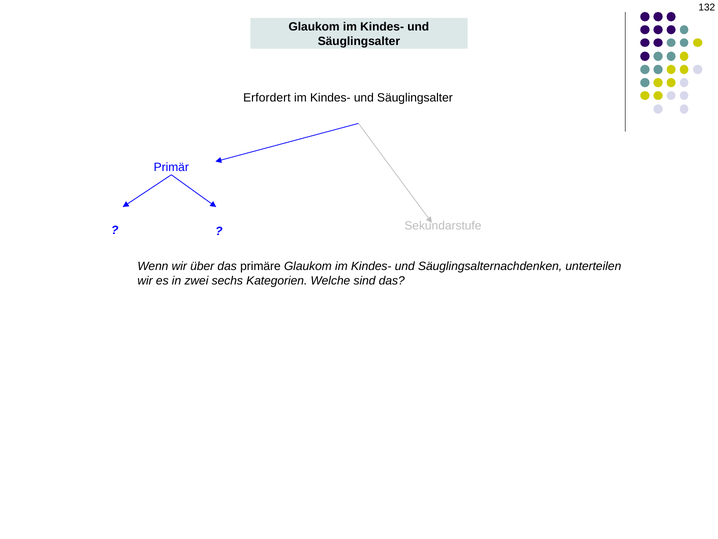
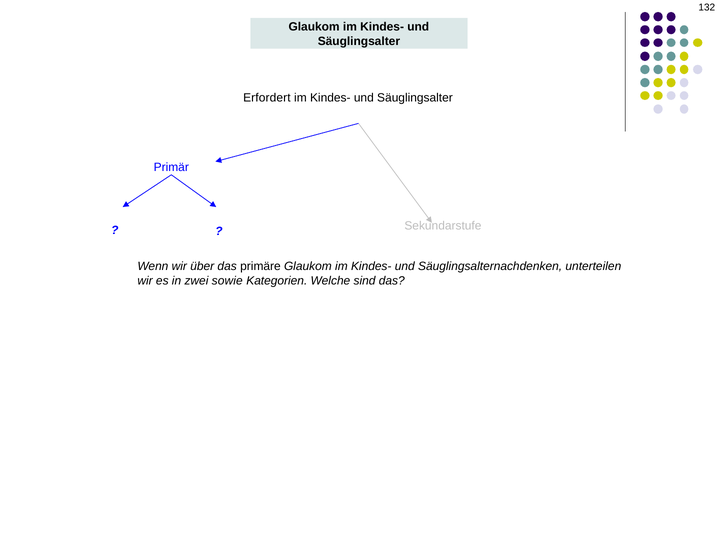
sechs: sechs -> sowie
